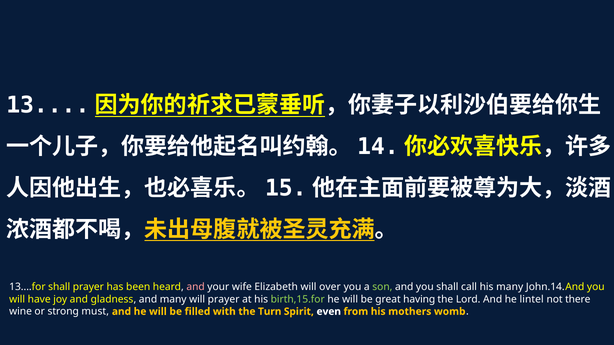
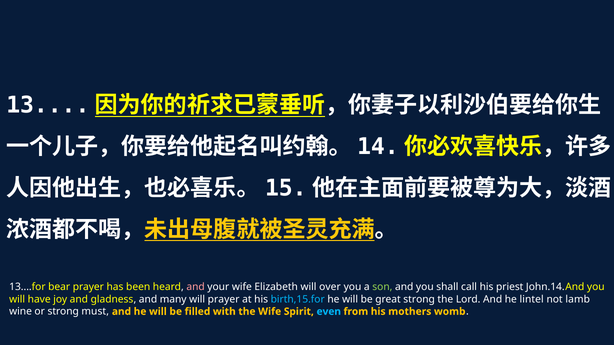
13....for shall: shall -> bear
his many: many -> priest
birth,15.for colour: light green -> light blue
great having: having -> strong
there: there -> lamb
the Turn: Turn -> Wife
even colour: white -> light blue
